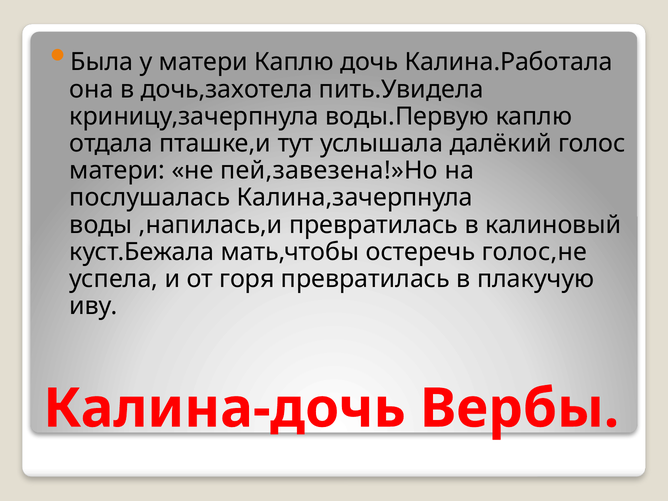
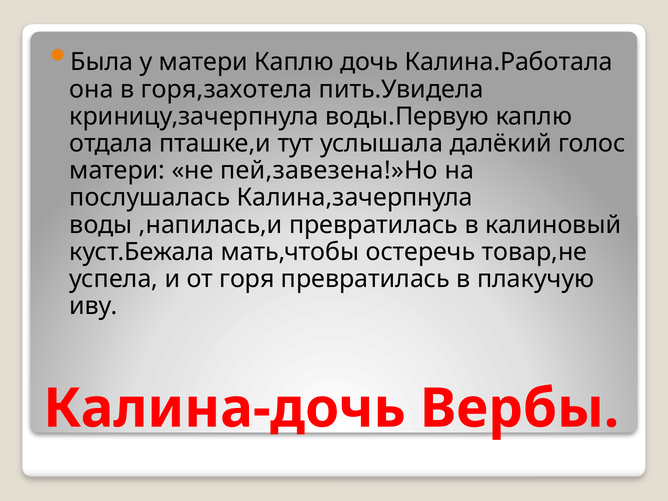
дочь,захотела: дочь,захотела -> горя,захотела
голос,не: голос,не -> товар,не
